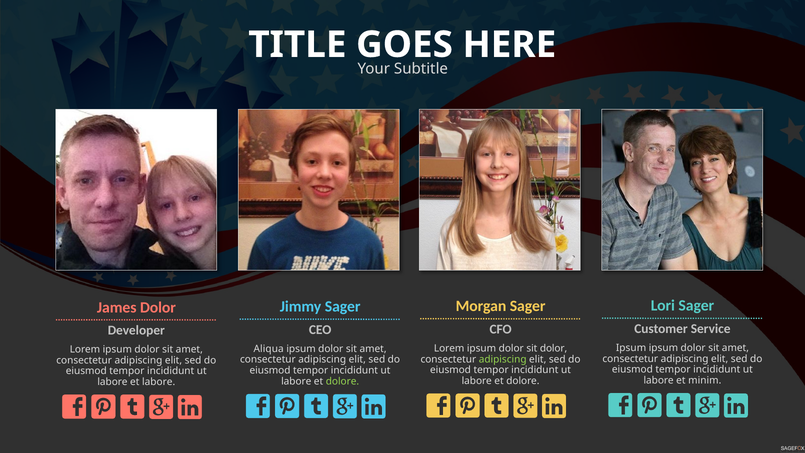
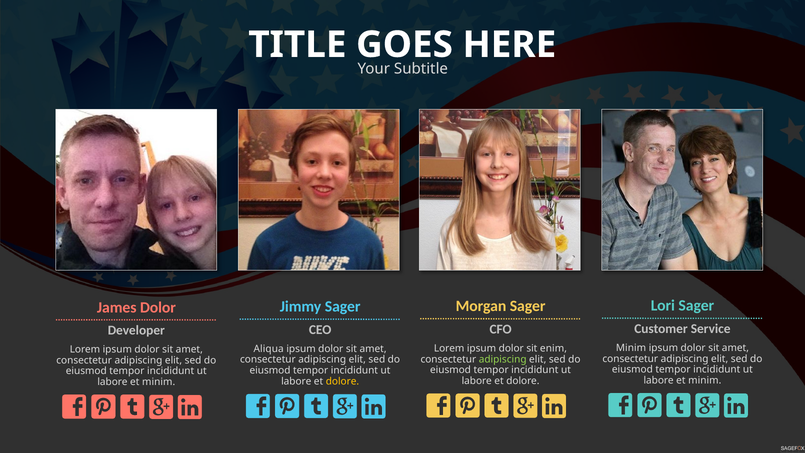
Ipsum at (631, 348): Ipsum -> Minim
sit dolor: dolor -> enim
dolore at (342, 381) colour: light green -> yellow
labore at (159, 382): labore -> minim
